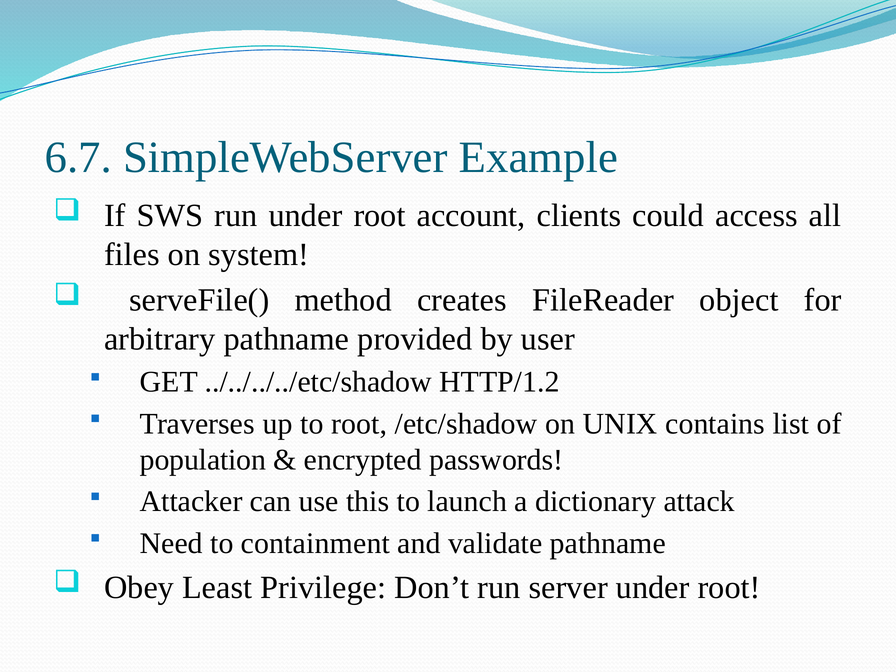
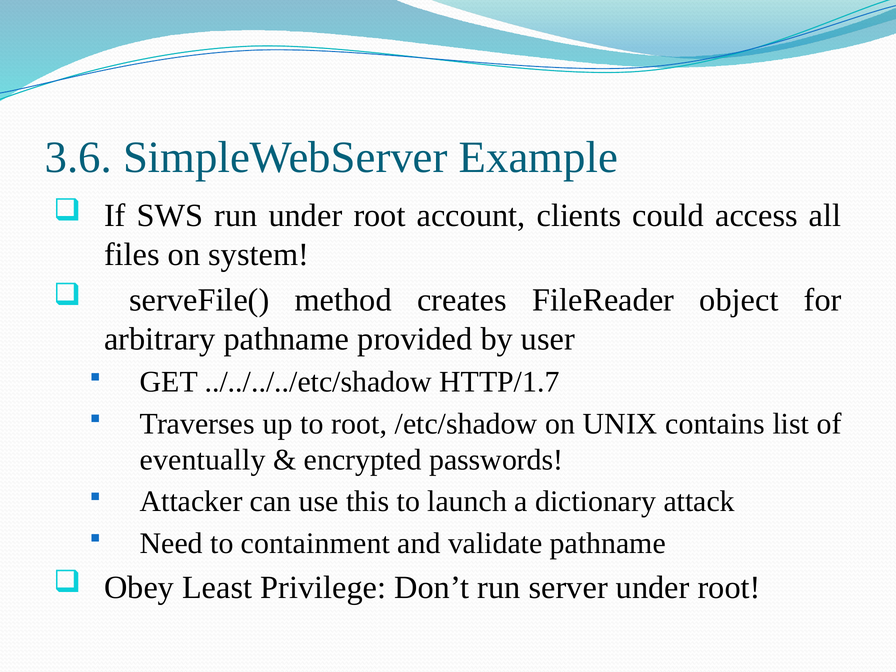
6.7: 6.7 -> 3.6
HTTP/1.2: HTTP/1.2 -> HTTP/1.7
population: population -> eventually
